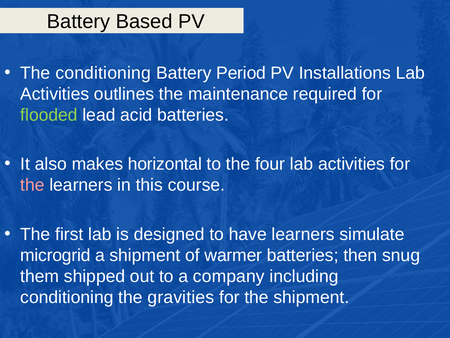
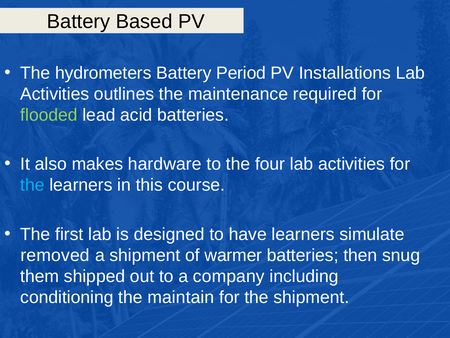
The conditioning: conditioning -> hydrometers
horizontal: horizontal -> hardware
the at (32, 185) colour: pink -> light blue
microgrid: microgrid -> removed
gravities: gravities -> maintain
